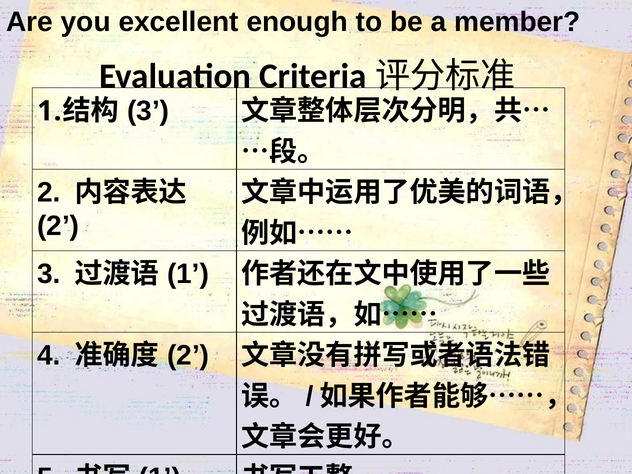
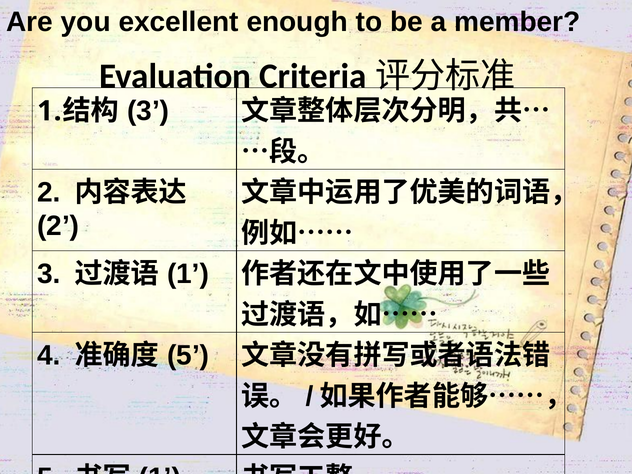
2 at (188, 356): 2 -> 5
